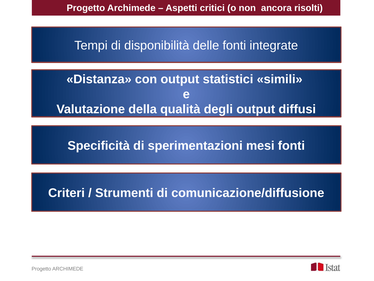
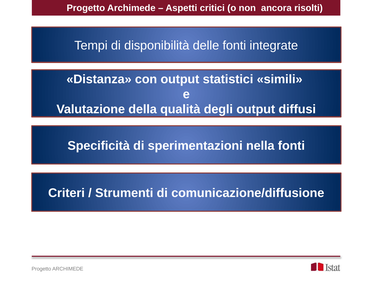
mesi: mesi -> nella
